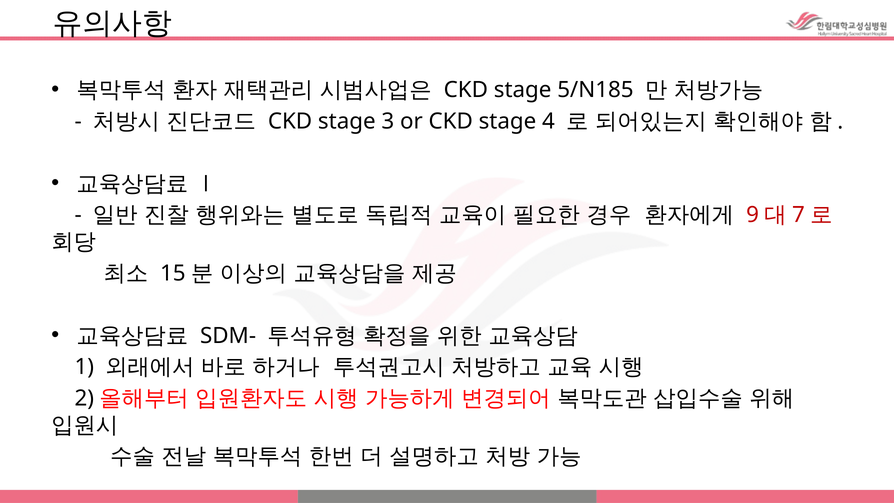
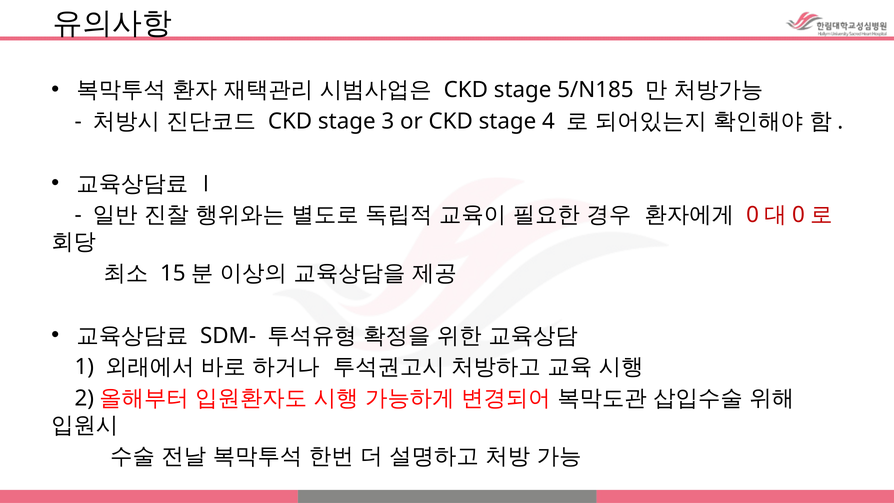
9 at (753, 215): 9 -> 0
7 at (798, 215): 7 -> 0
